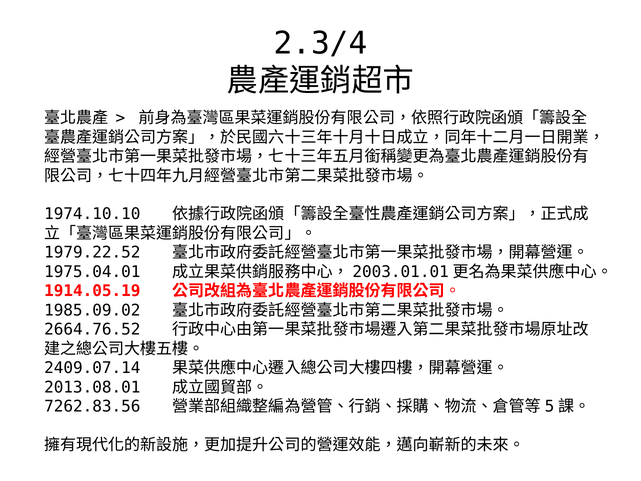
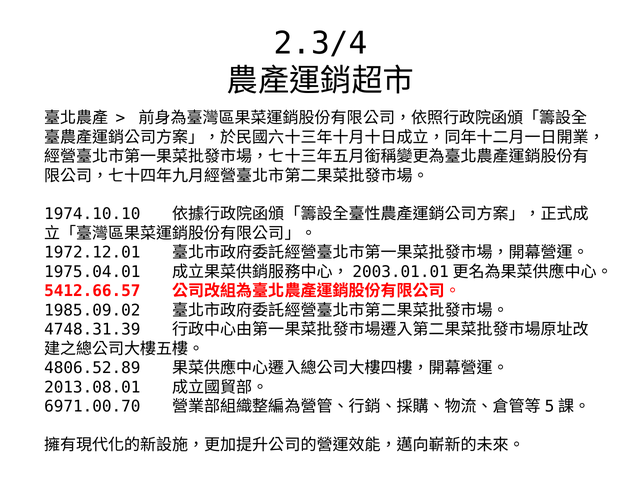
1979.22.52: 1979.22.52 -> 1972.12.01
1914.05.19: 1914.05.19 -> 5412.66.57
2664.76.52: 2664.76.52 -> 4748.31.39
2409.07.14: 2409.07.14 -> 4806.52.89
7262.83.56: 7262.83.56 -> 6971.00.70
